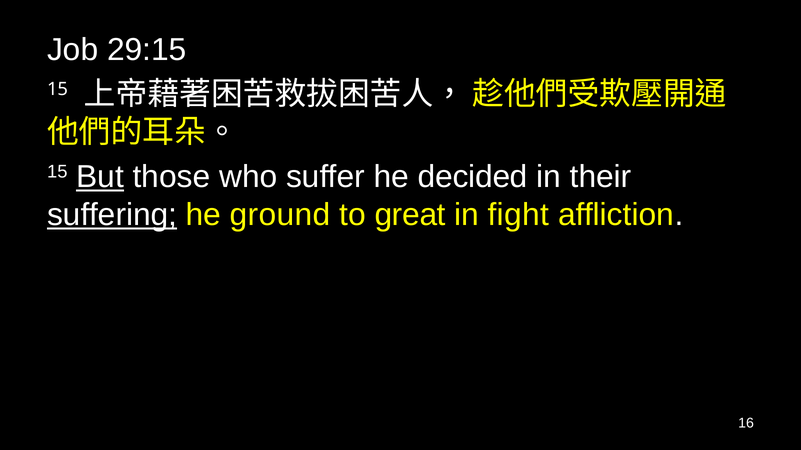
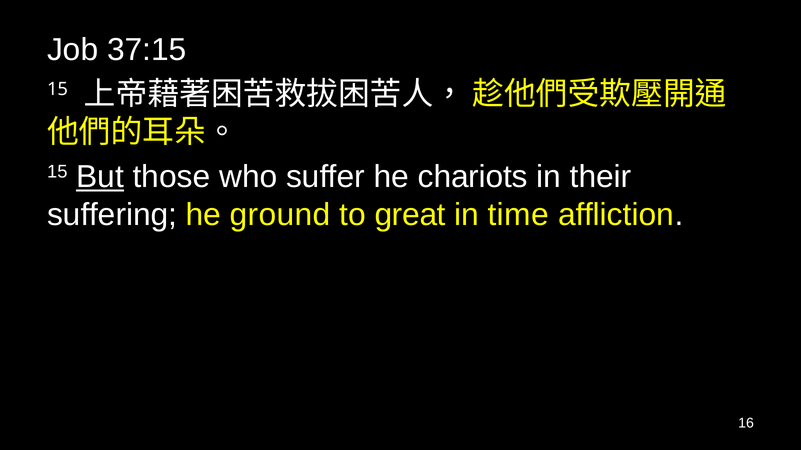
29:15: 29:15 -> 37:15
decided: decided -> chariots
suffering underline: present -> none
fight: fight -> time
